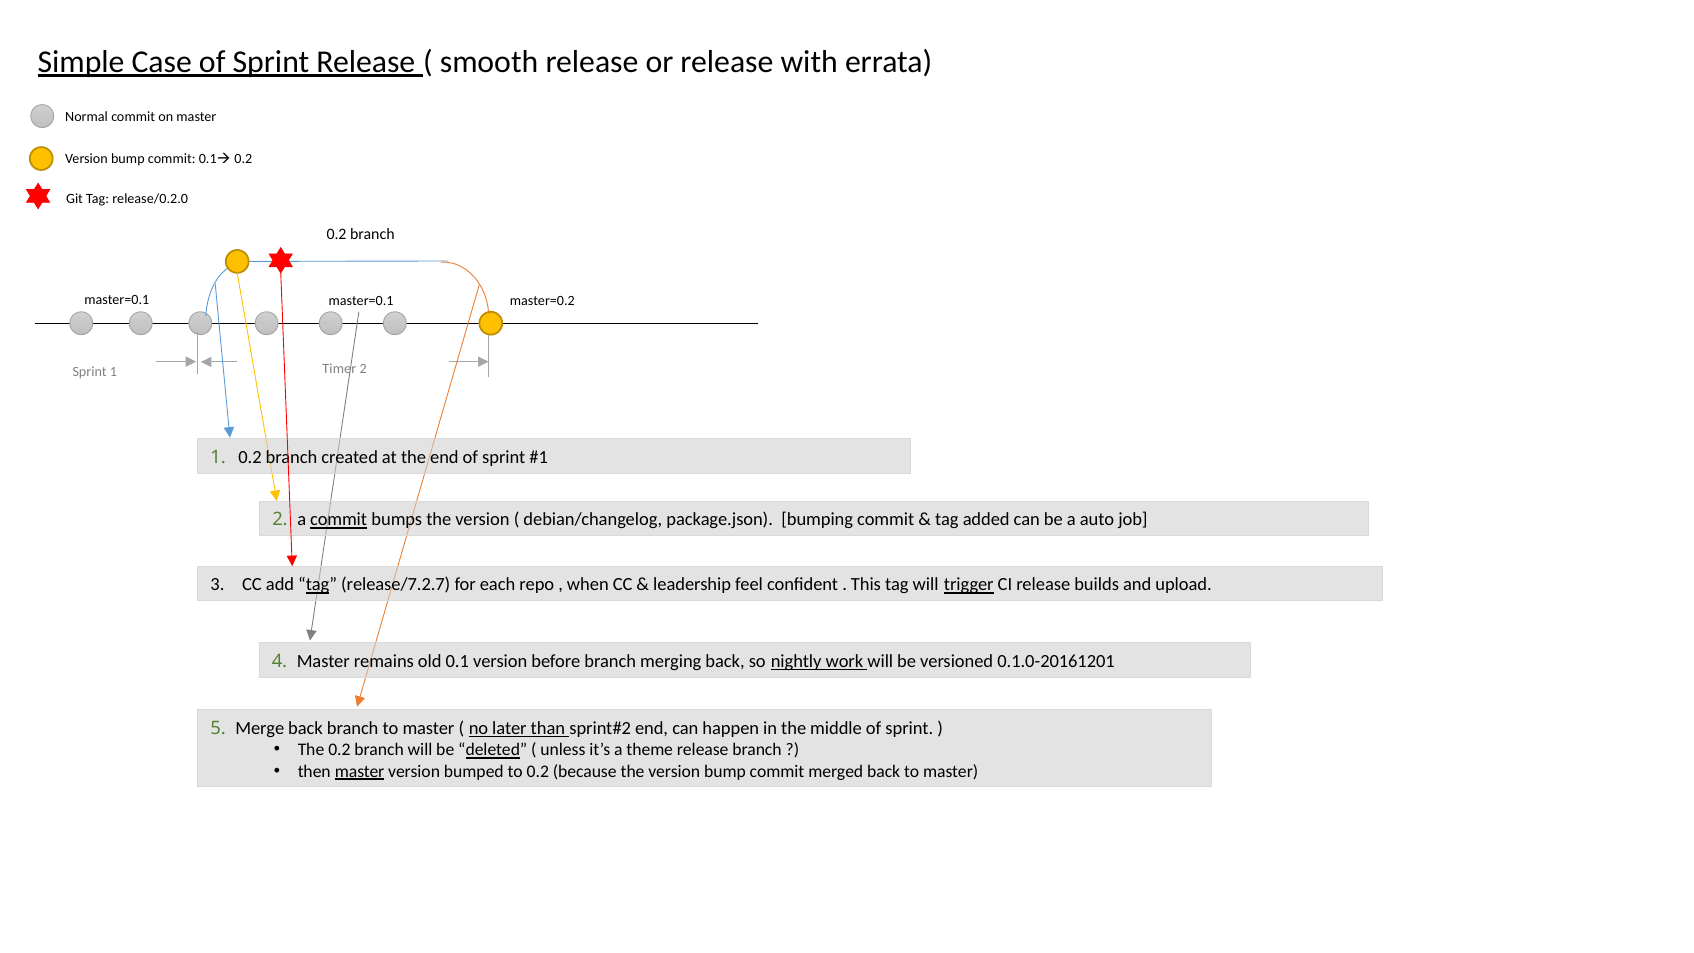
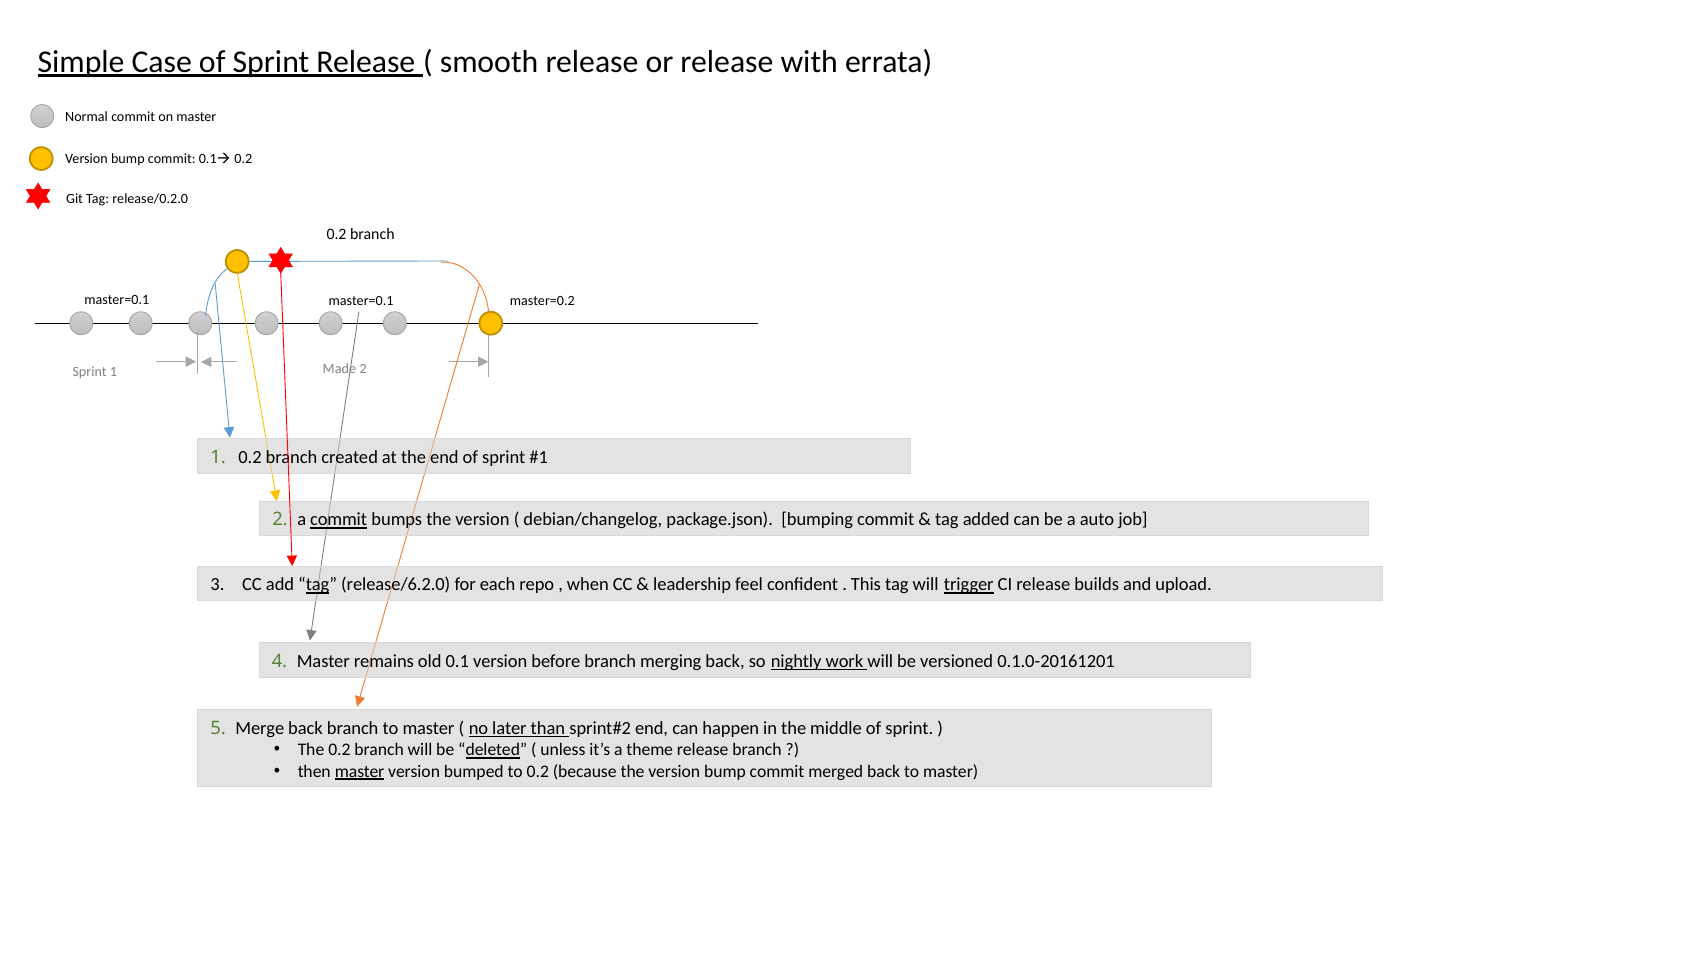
Timer: Timer -> Made
release/7.2.7: release/7.2.7 -> release/6.2.0
